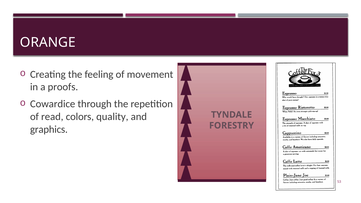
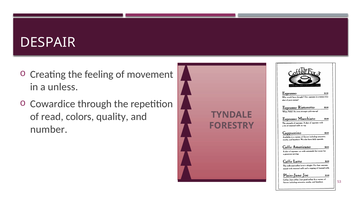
ORANGE: ORANGE -> DESPAIR
proofs: proofs -> unless
graphics: graphics -> number
